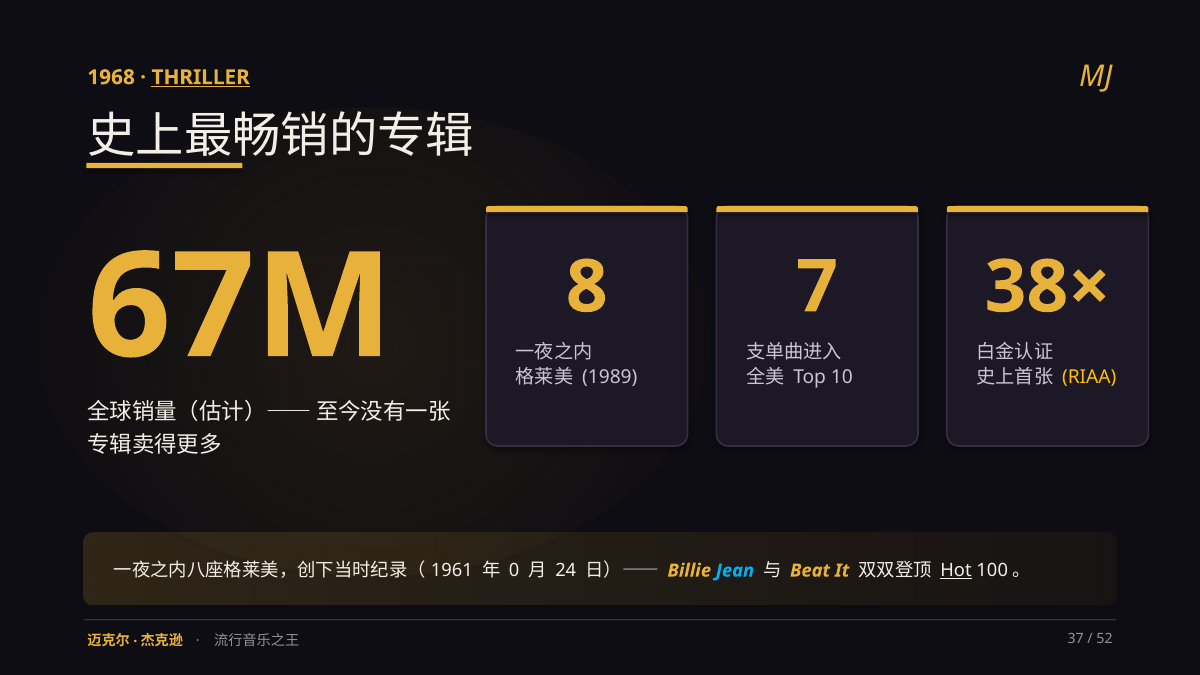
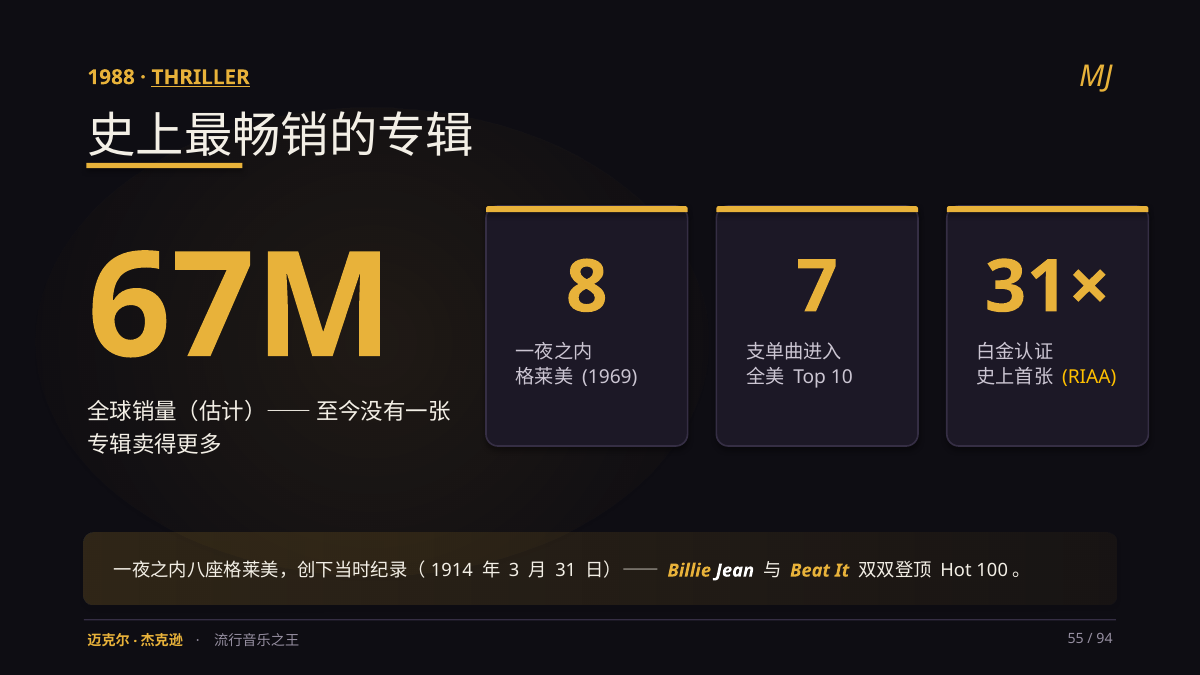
1968: 1968 -> 1988
38×: 38× -> 31×
1989: 1989 -> 1969
1961: 1961 -> 1914
0: 0 -> 3
24: 24 -> 31
Jean colour: light blue -> white
Hot underline: present -> none
37: 37 -> 55
52: 52 -> 94
